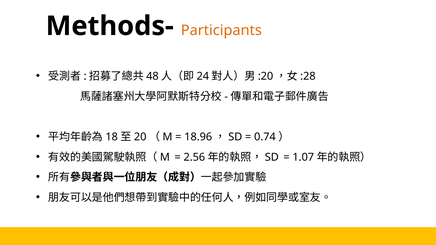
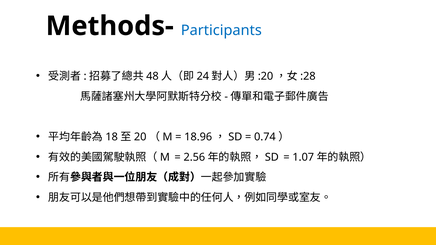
Participants colour: orange -> blue
